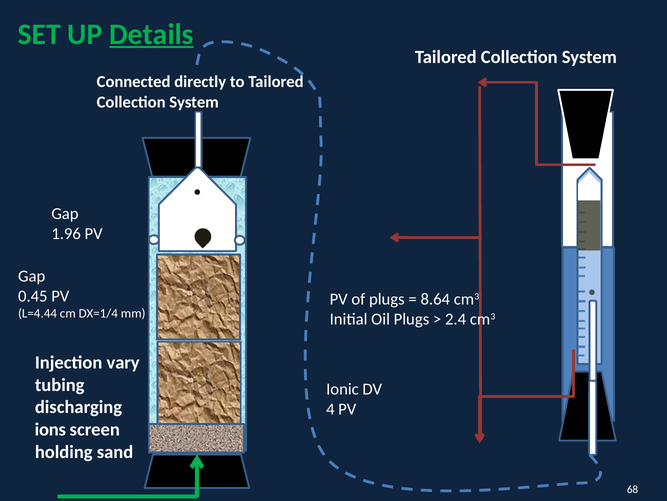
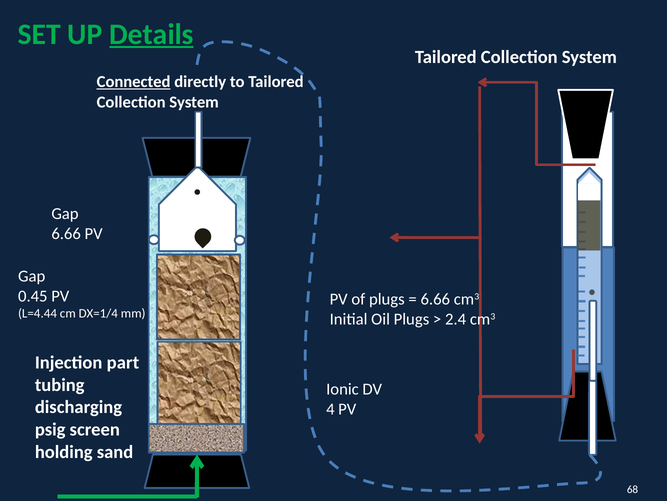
Connected underline: none -> present
1.96 at (66, 234): 1.96 -> 6.66
8.64 at (435, 299): 8.64 -> 6.66
vary: vary -> part
ions: ions -> psig
